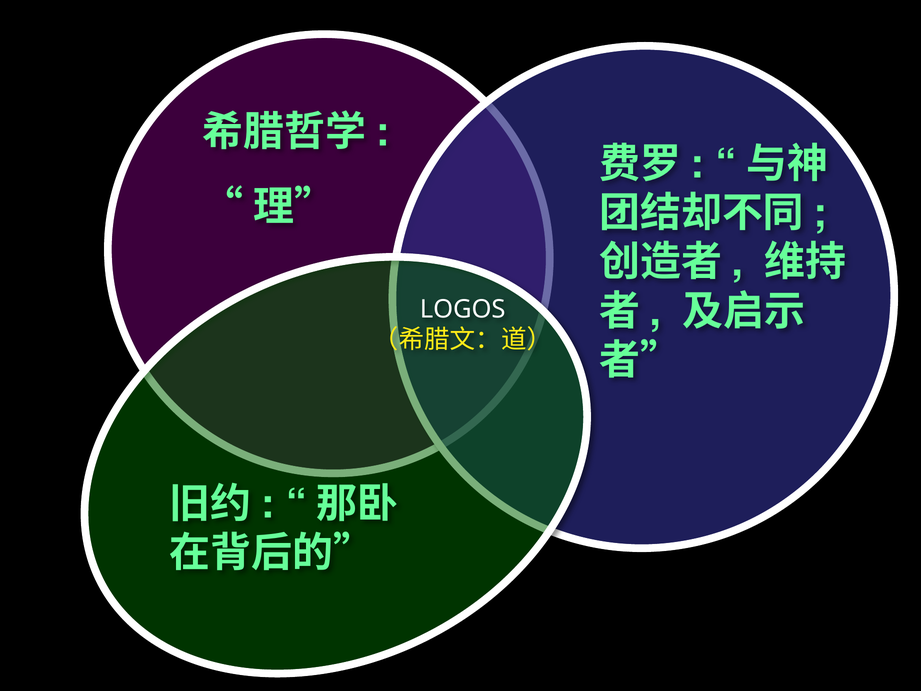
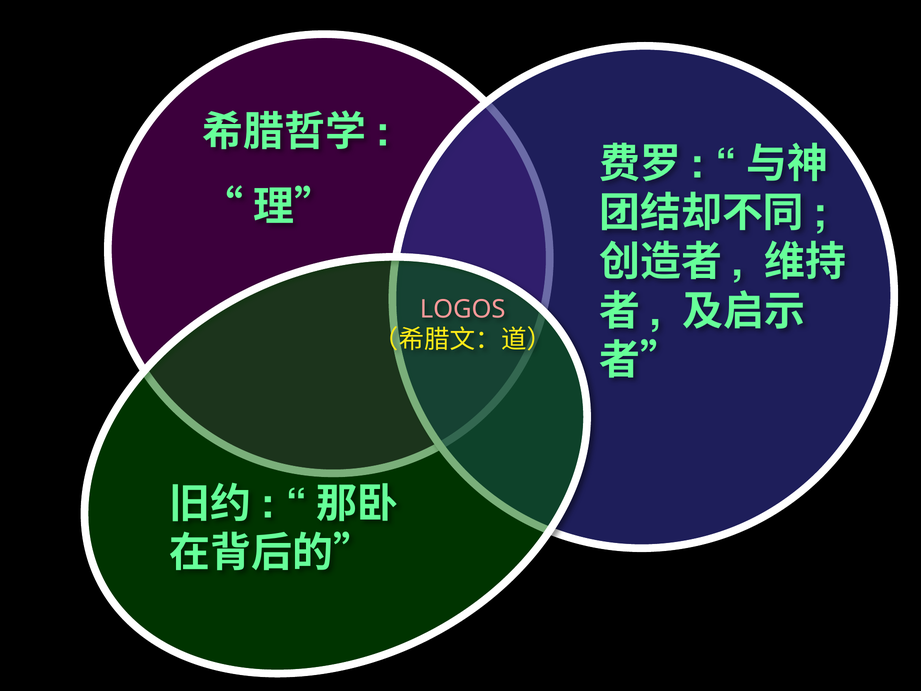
LOGOS colour: white -> pink
